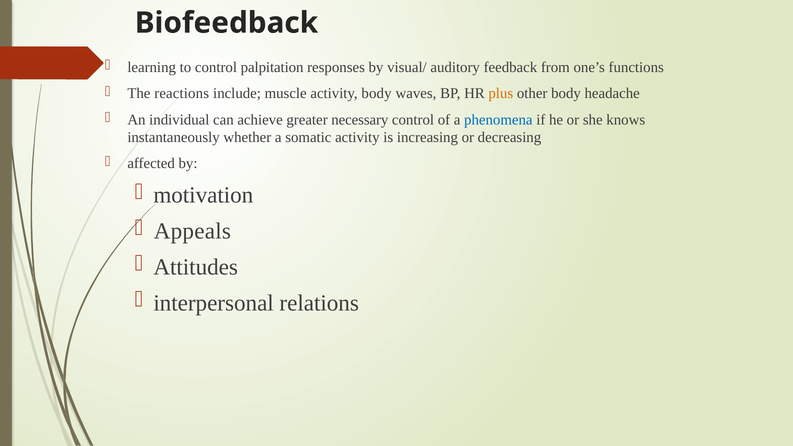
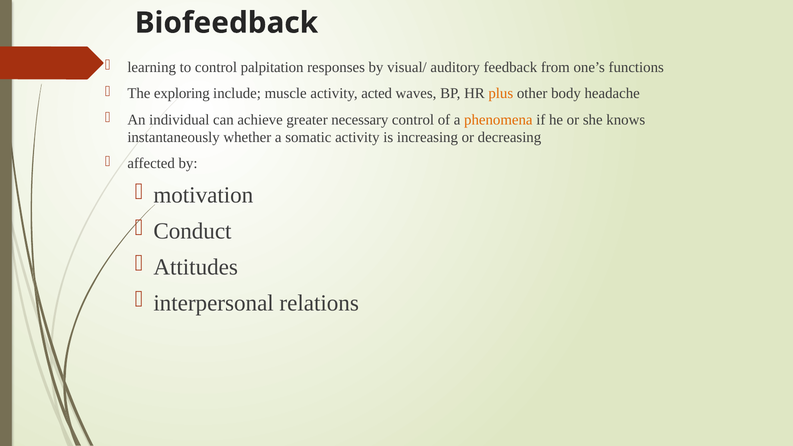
reactions: reactions -> exploring
activity body: body -> acted
phenomena colour: blue -> orange
Appeals: Appeals -> Conduct
